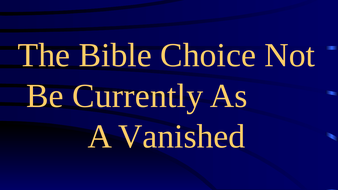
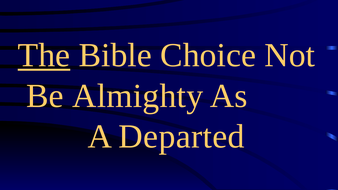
The underline: none -> present
Currently: Currently -> Almighty
Vanished: Vanished -> Departed
